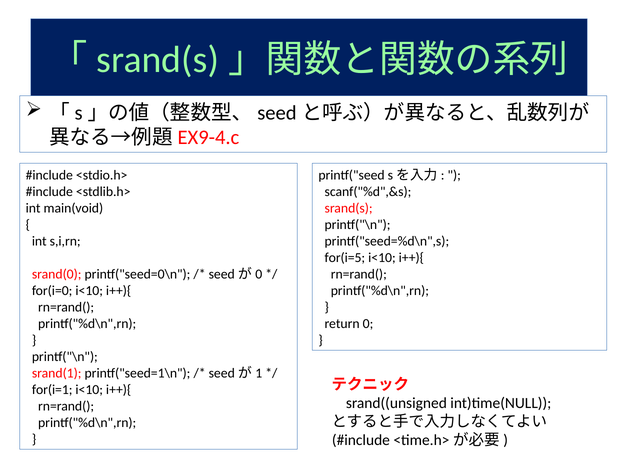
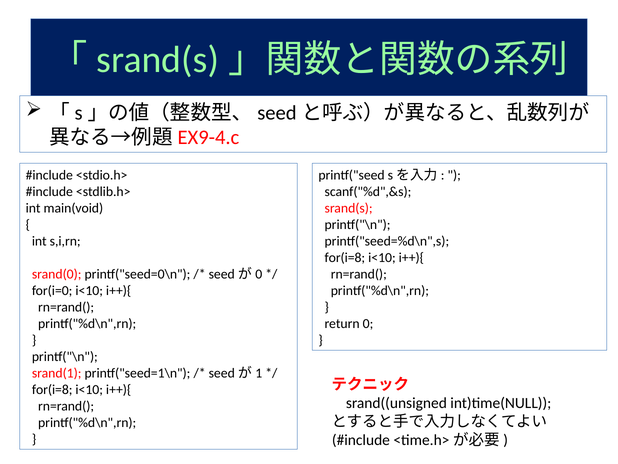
for(i=5 at (345, 257): for(i=5 -> for(i=8
for(i=1 at (52, 389): for(i=1 -> for(i=8
